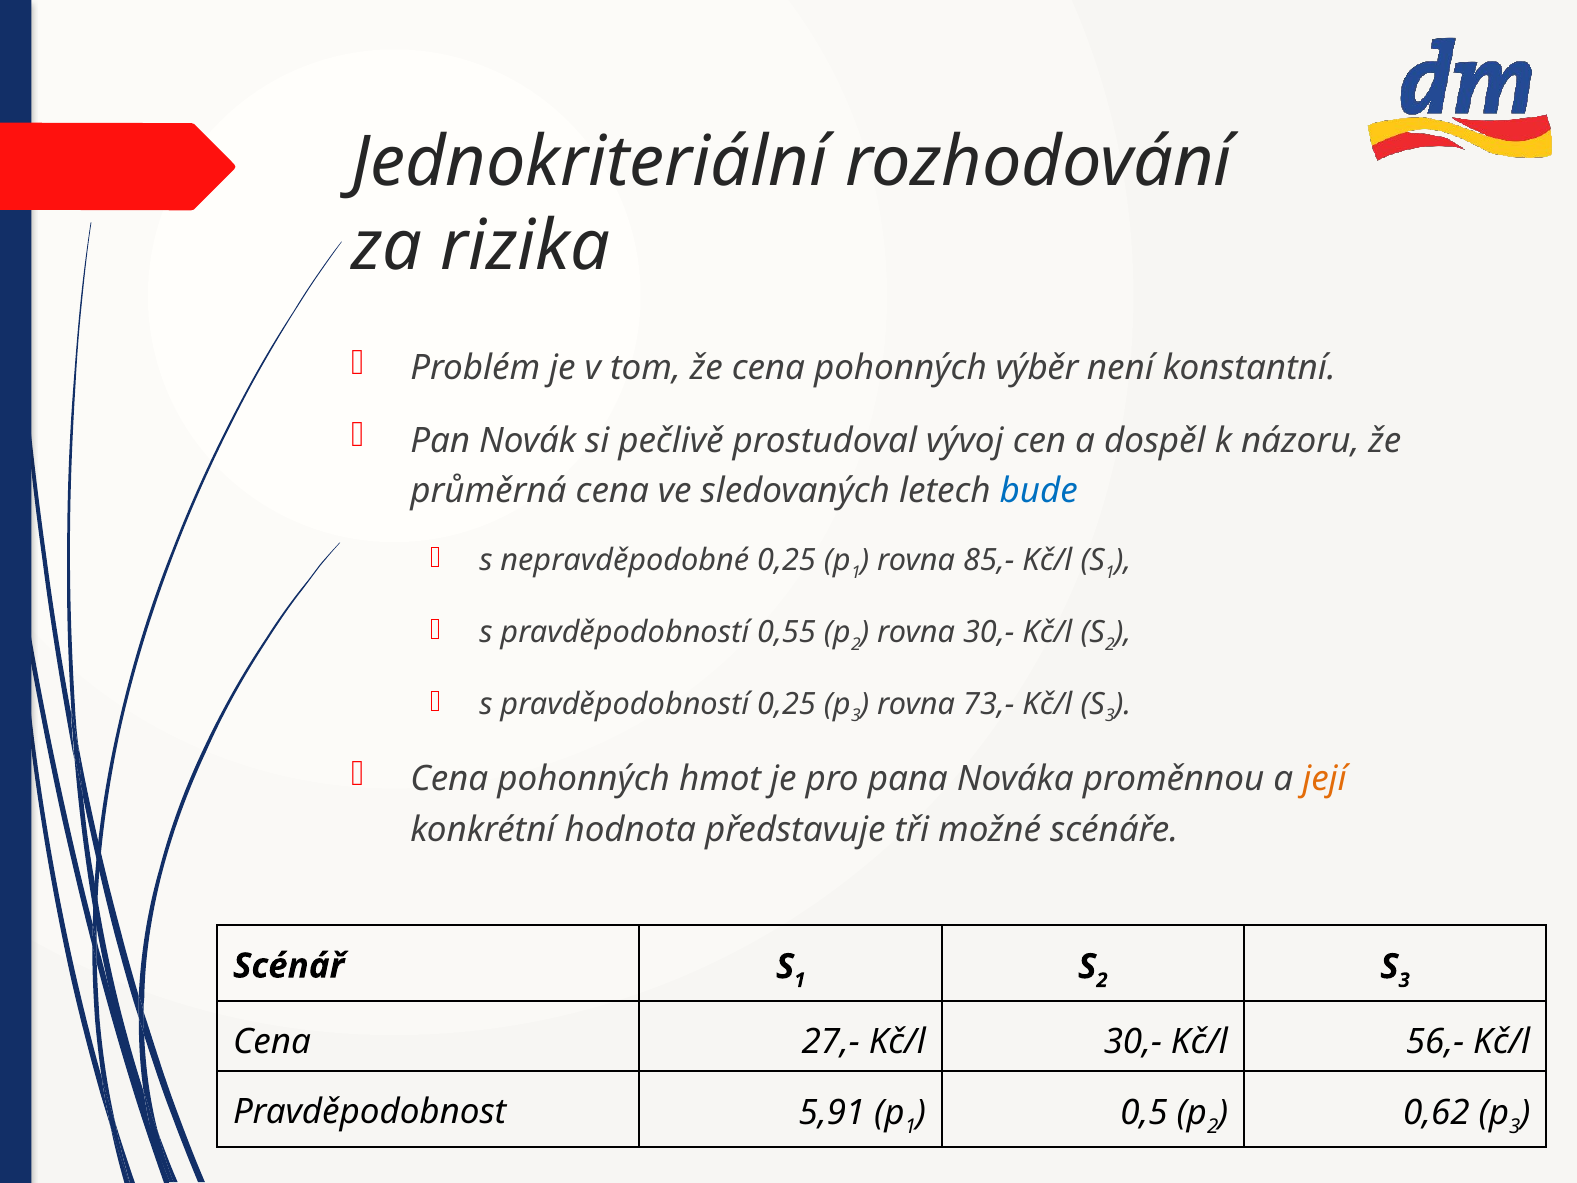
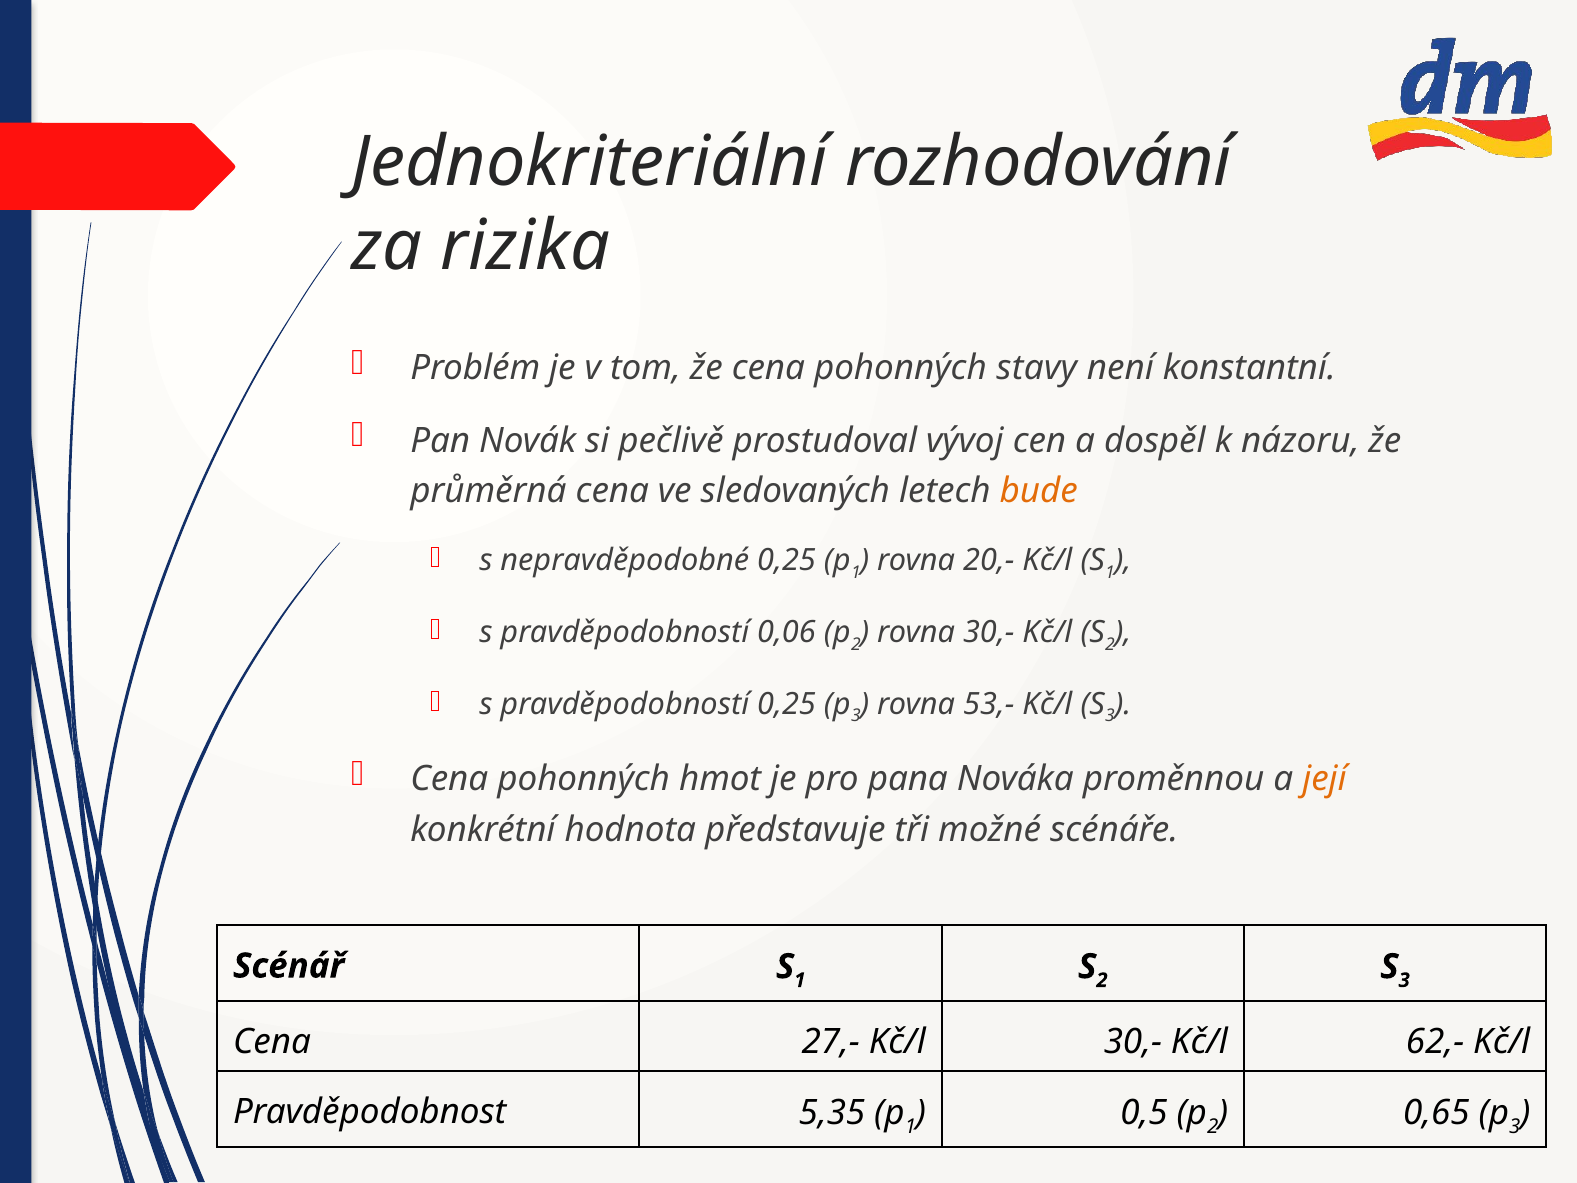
výběr: výběr -> stavy
bude colour: blue -> orange
85,-: 85,- -> 20,-
0,55: 0,55 -> 0,06
73,-: 73,- -> 53,-
56,-: 56,- -> 62,-
5,91: 5,91 -> 5,35
0,62: 0,62 -> 0,65
